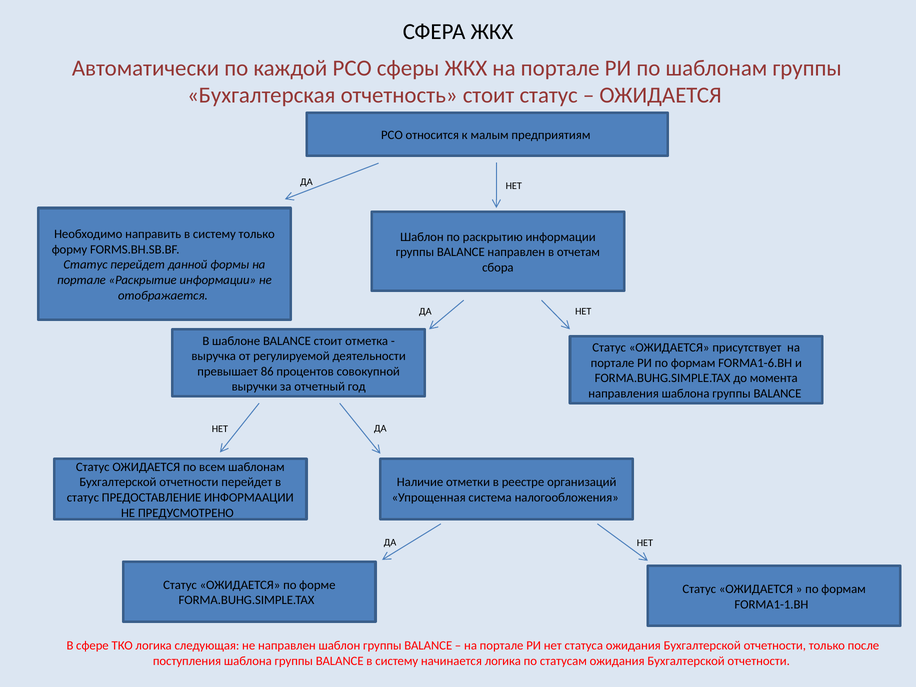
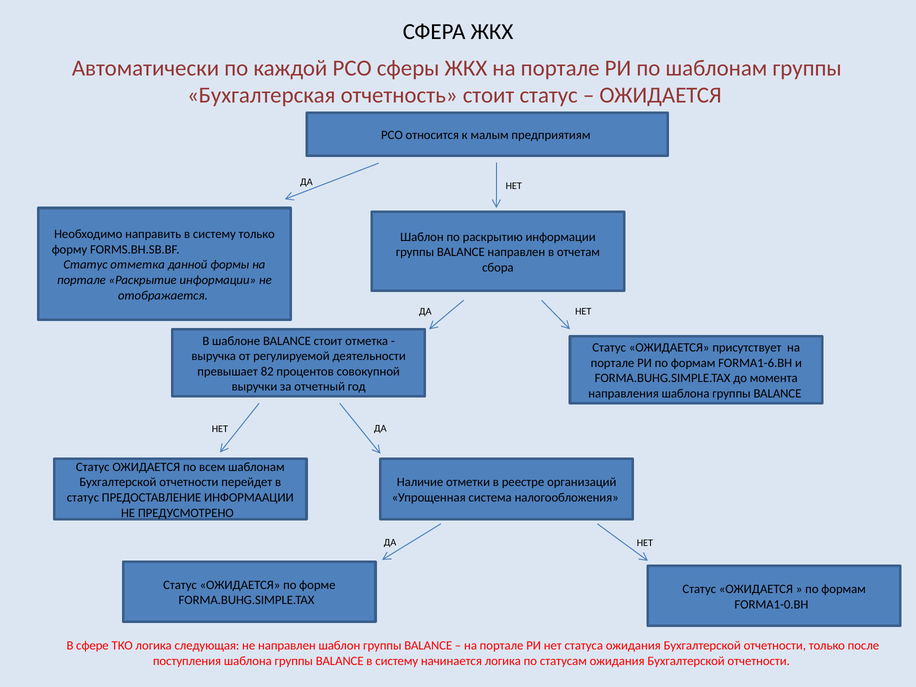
Статус перейдет: перейдет -> отметка
86: 86 -> 82
FORMA1-1.BH: FORMA1-1.BH -> FORMA1-0.BH
